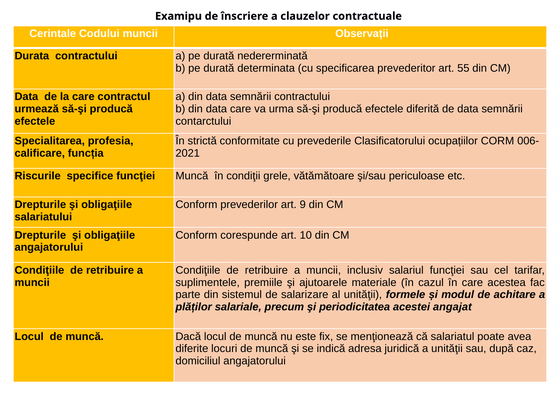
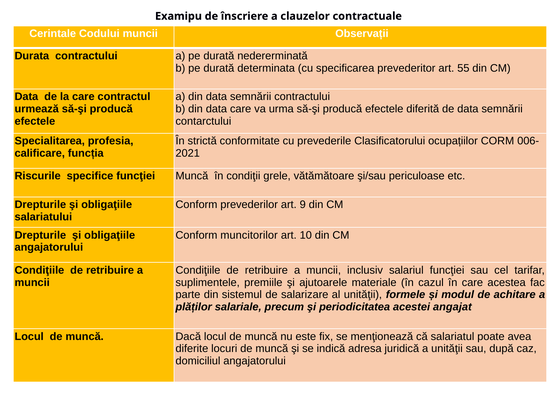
corespunde: corespunde -> muncitorilor
